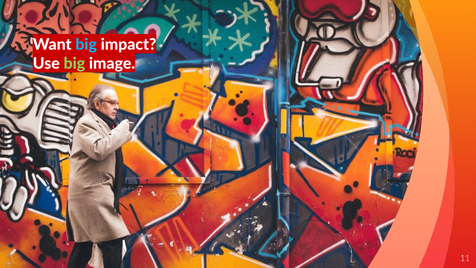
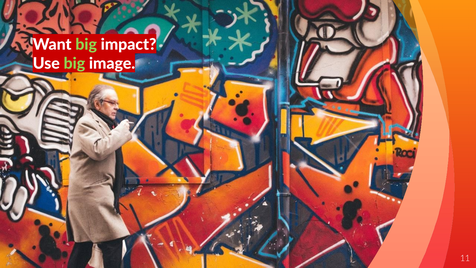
big at (86, 44) colour: light blue -> light green
